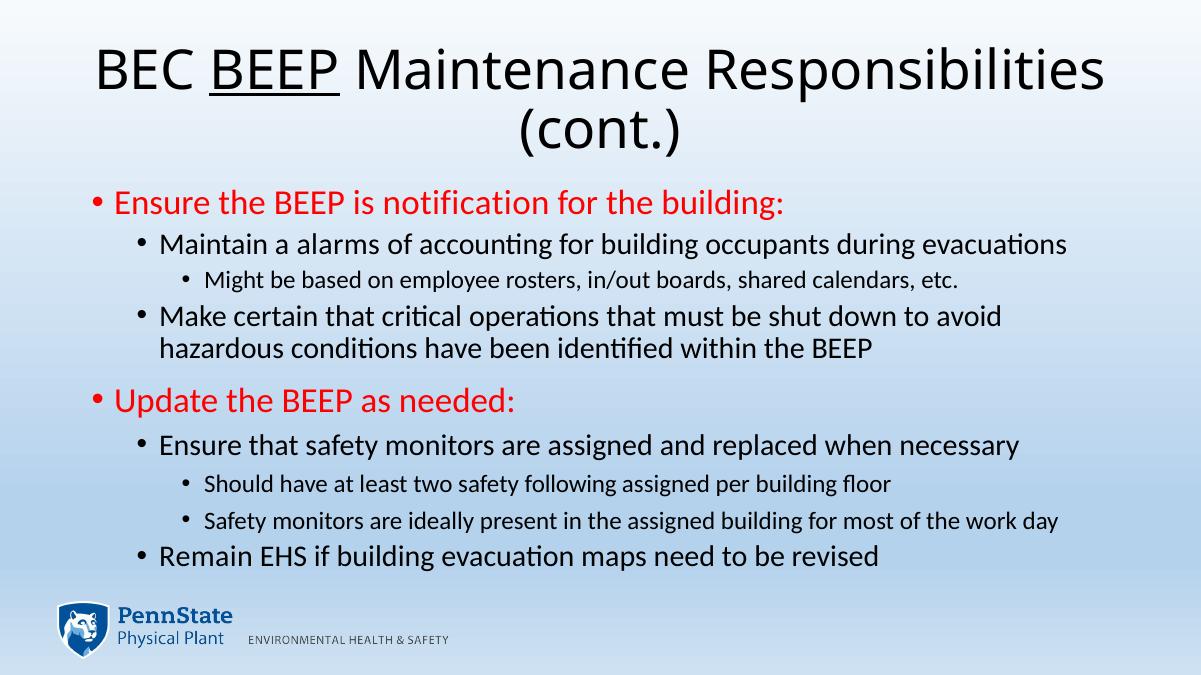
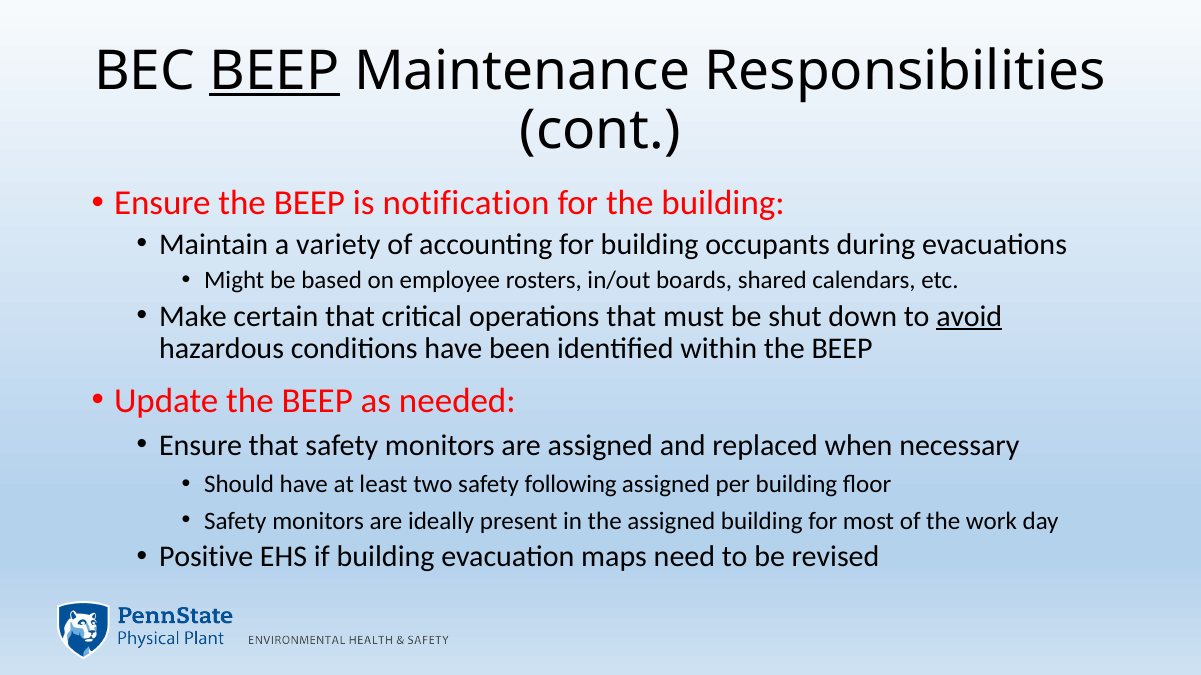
alarms: alarms -> variety
avoid underline: none -> present
Remain: Remain -> Positive
